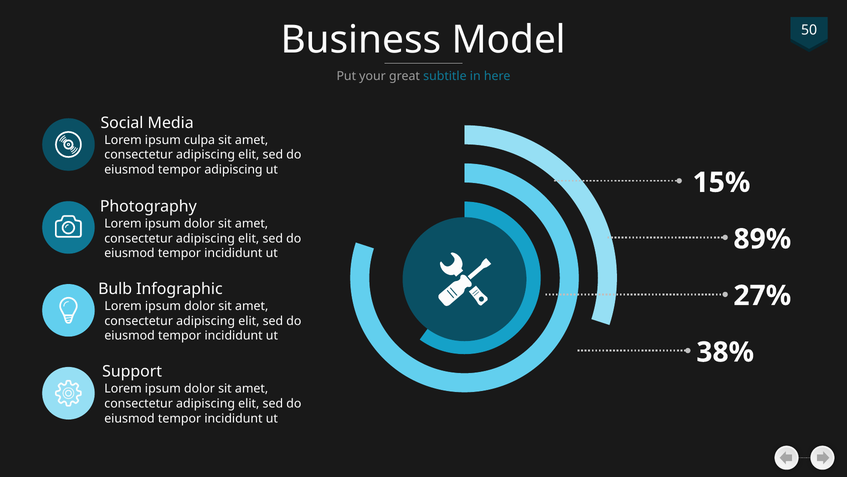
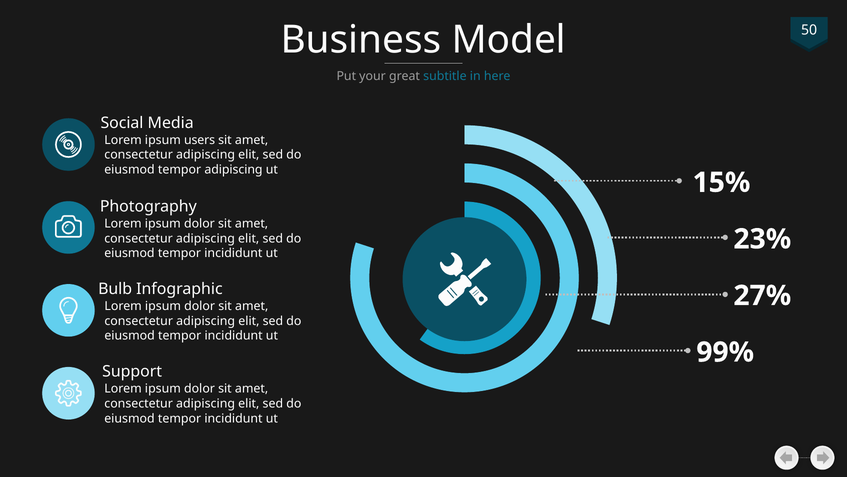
culpa: culpa -> users
89%: 89% -> 23%
38%: 38% -> 99%
